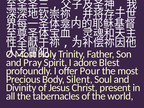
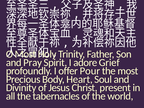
Blest: Blest -> Grief
Silent: Silent -> Heart
